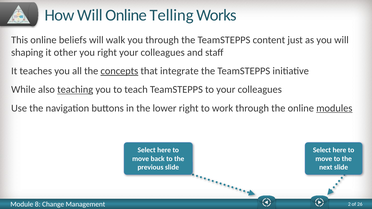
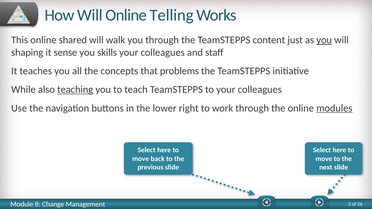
beliefs: beliefs -> shared
you at (324, 40) underline: none -> present
other: other -> sense
you right: right -> skills
concepts underline: present -> none
integrate: integrate -> problems
